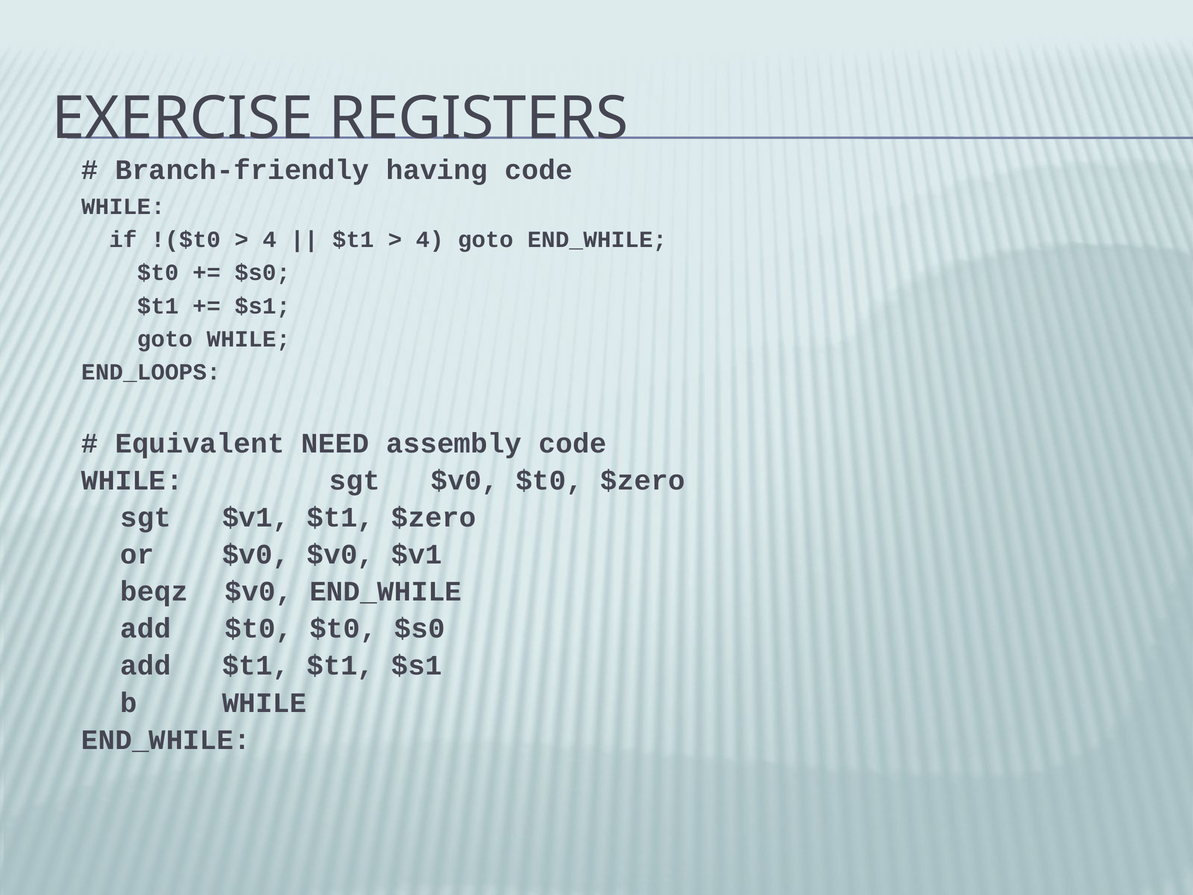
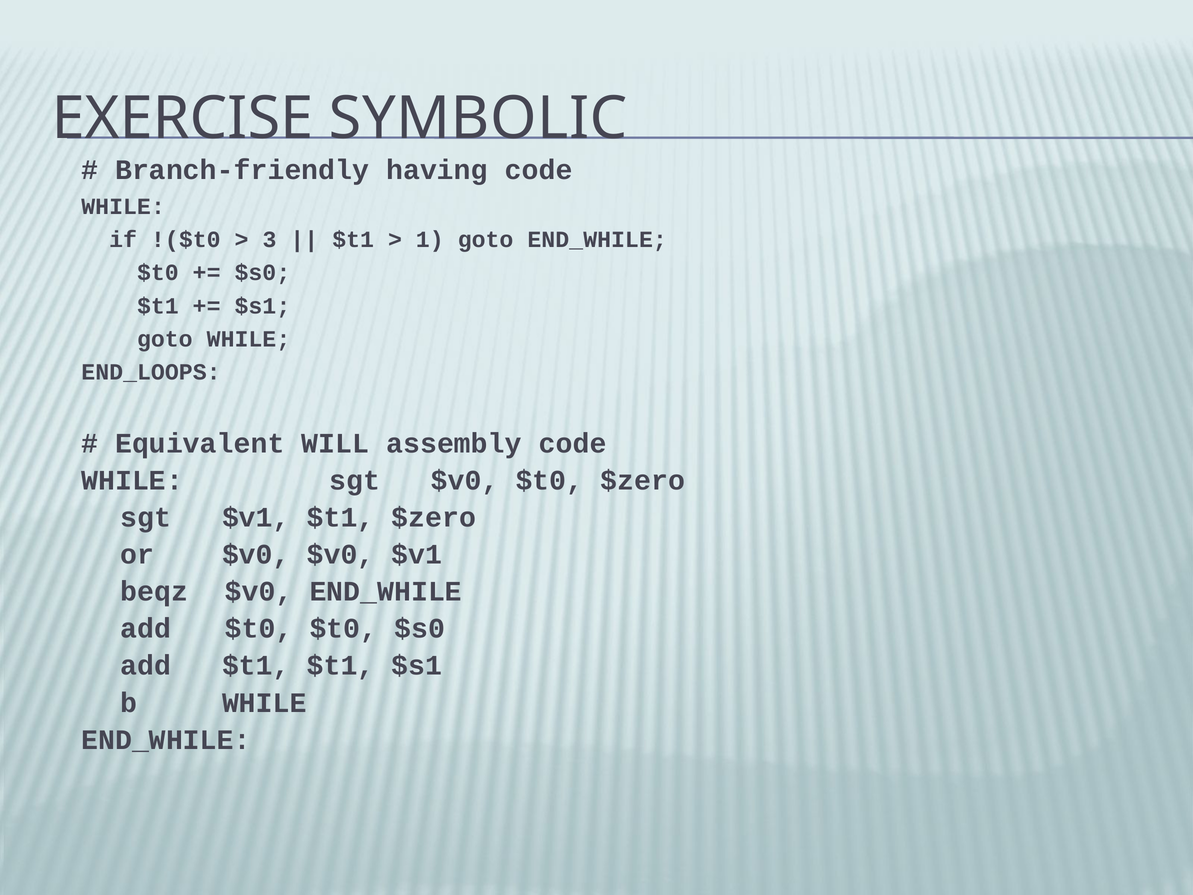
REGISTERS: REGISTERS -> SYMBOLIC
4 at (270, 239): 4 -> 3
4 at (430, 239): 4 -> 1
NEED: NEED -> WILL
